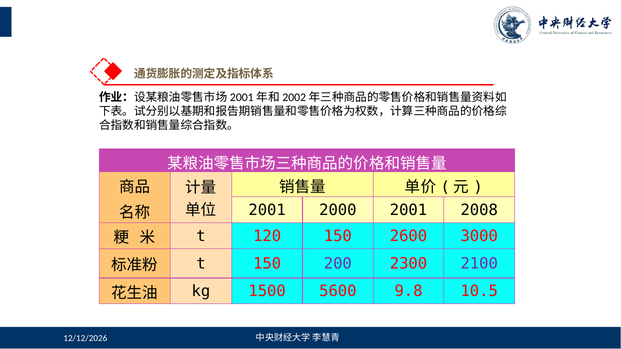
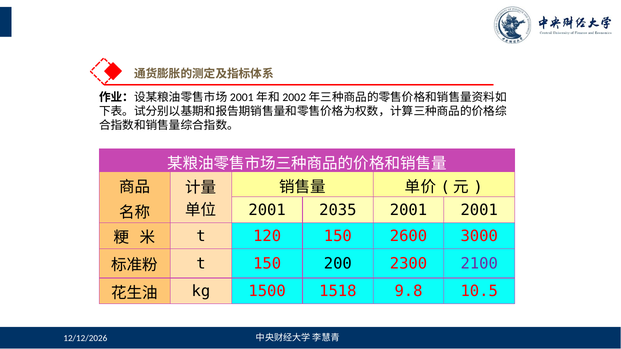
2000: 2000 -> 2035
2001 2008: 2008 -> 2001
200 colour: purple -> black
5600: 5600 -> 1518
